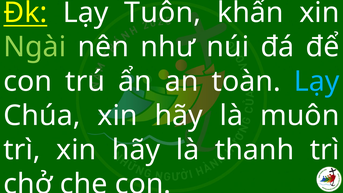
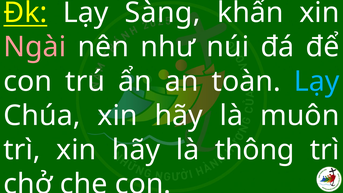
Tuôn: Tuôn -> Sàng
Ngài colour: light green -> pink
thanh: thanh -> thông
